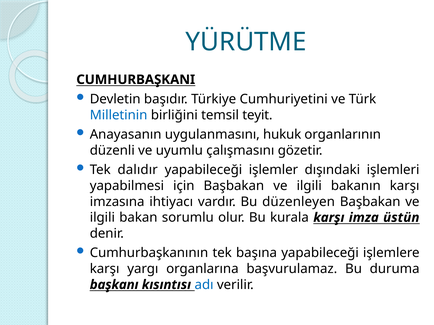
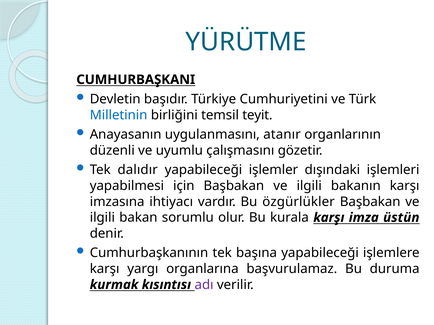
hukuk: hukuk -> atanır
düzenleyen: düzenleyen -> özgürlükler
başkanı: başkanı -> kurmak
adı colour: blue -> purple
